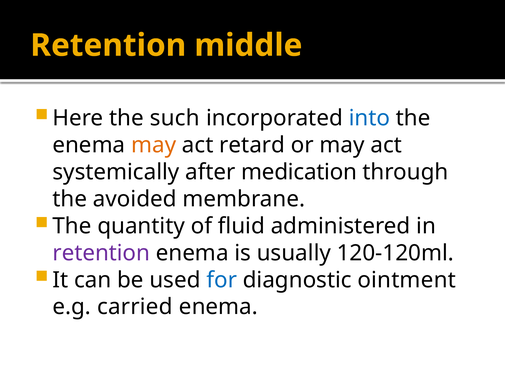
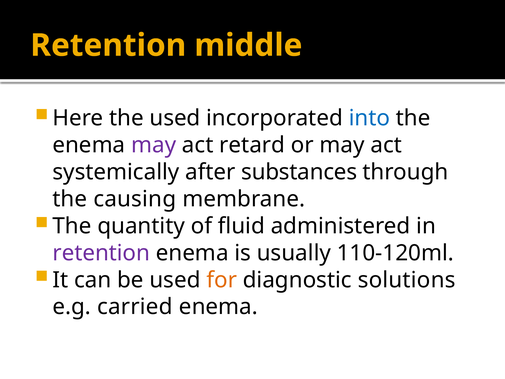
the such: such -> used
may at (154, 145) colour: orange -> purple
medication: medication -> substances
avoided: avoided -> causing
120-120ml: 120-120ml -> 110-120ml
for colour: blue -> orange
ointment: ointment -> solutions
